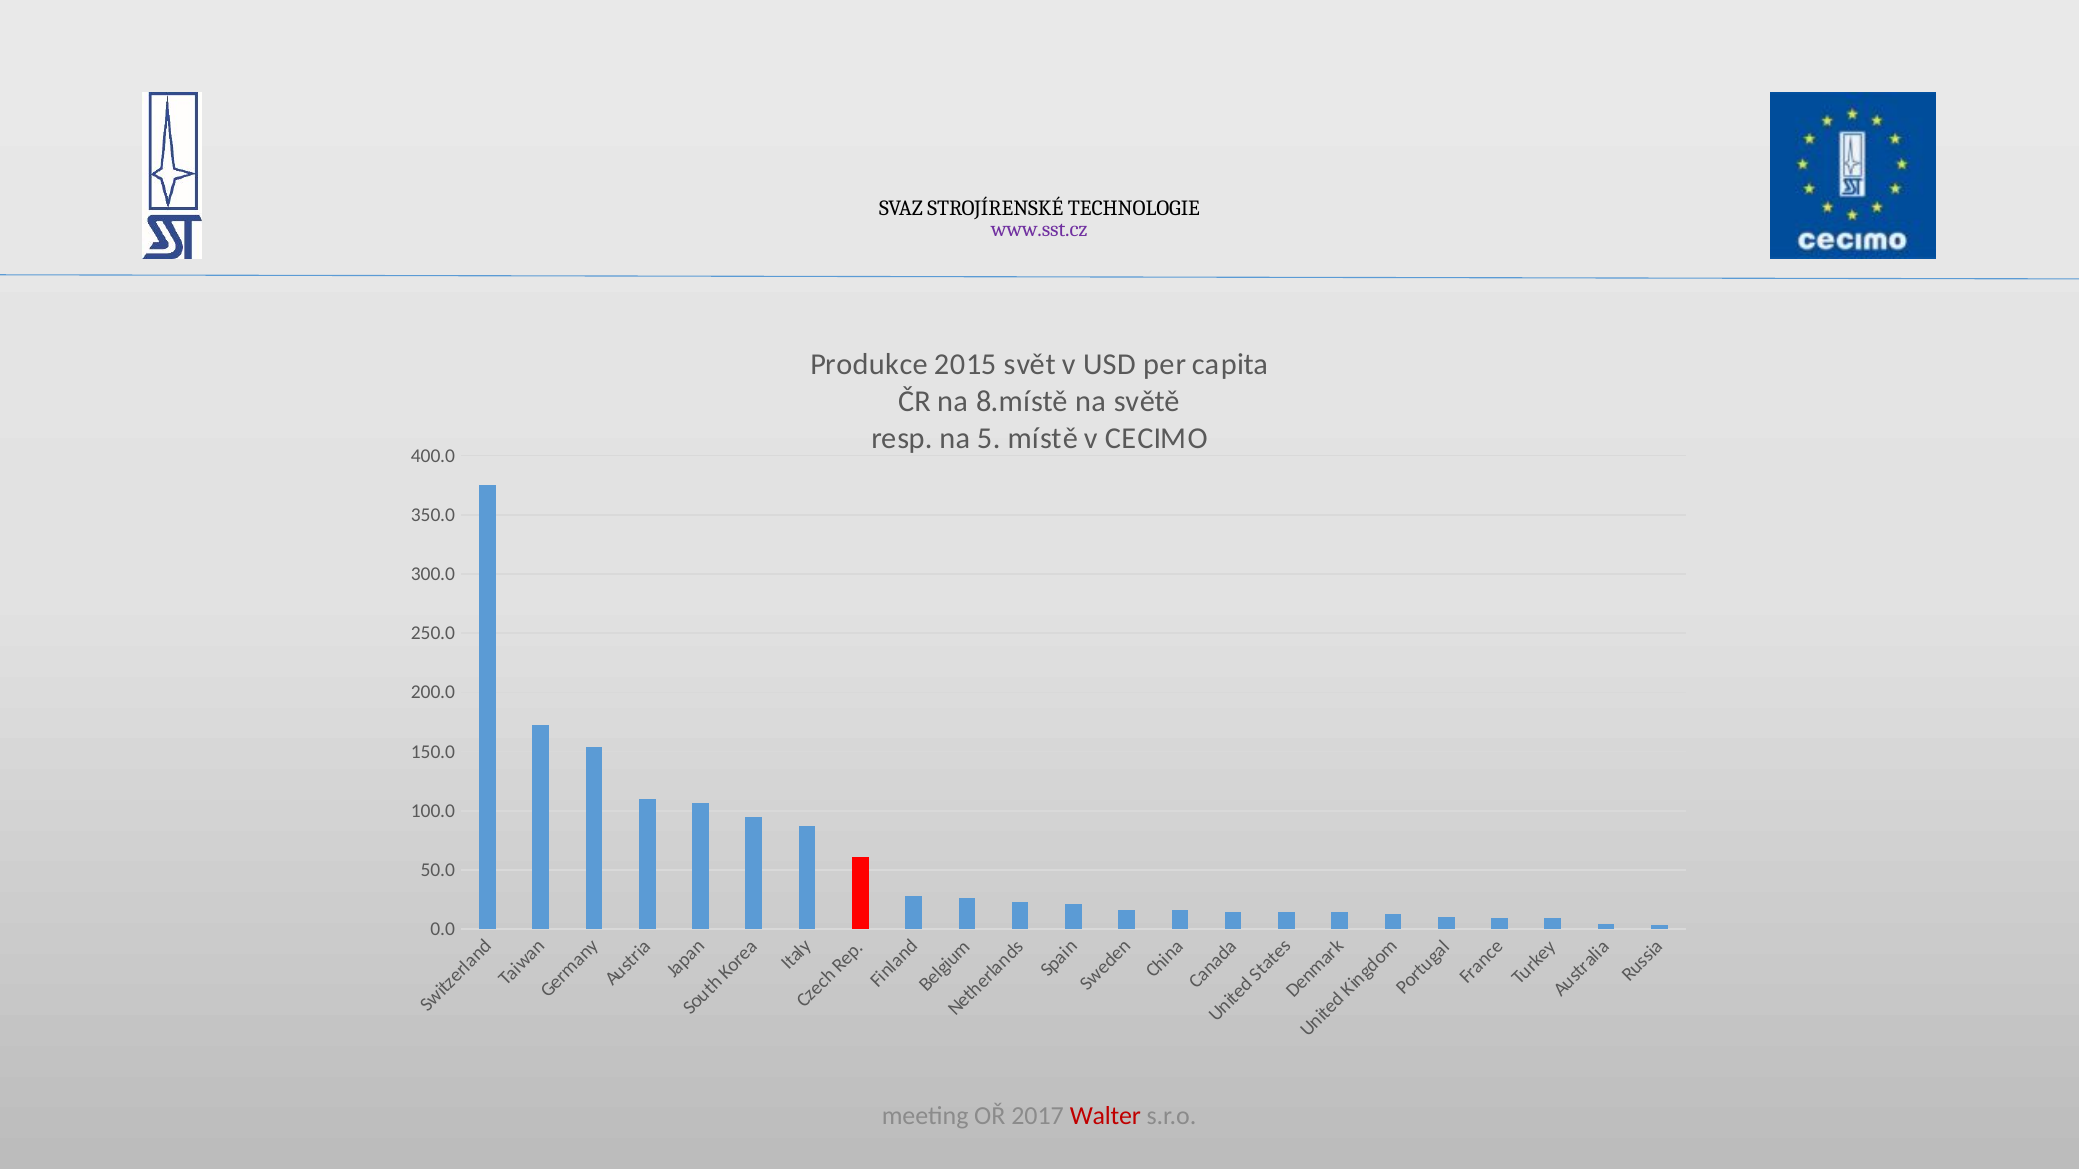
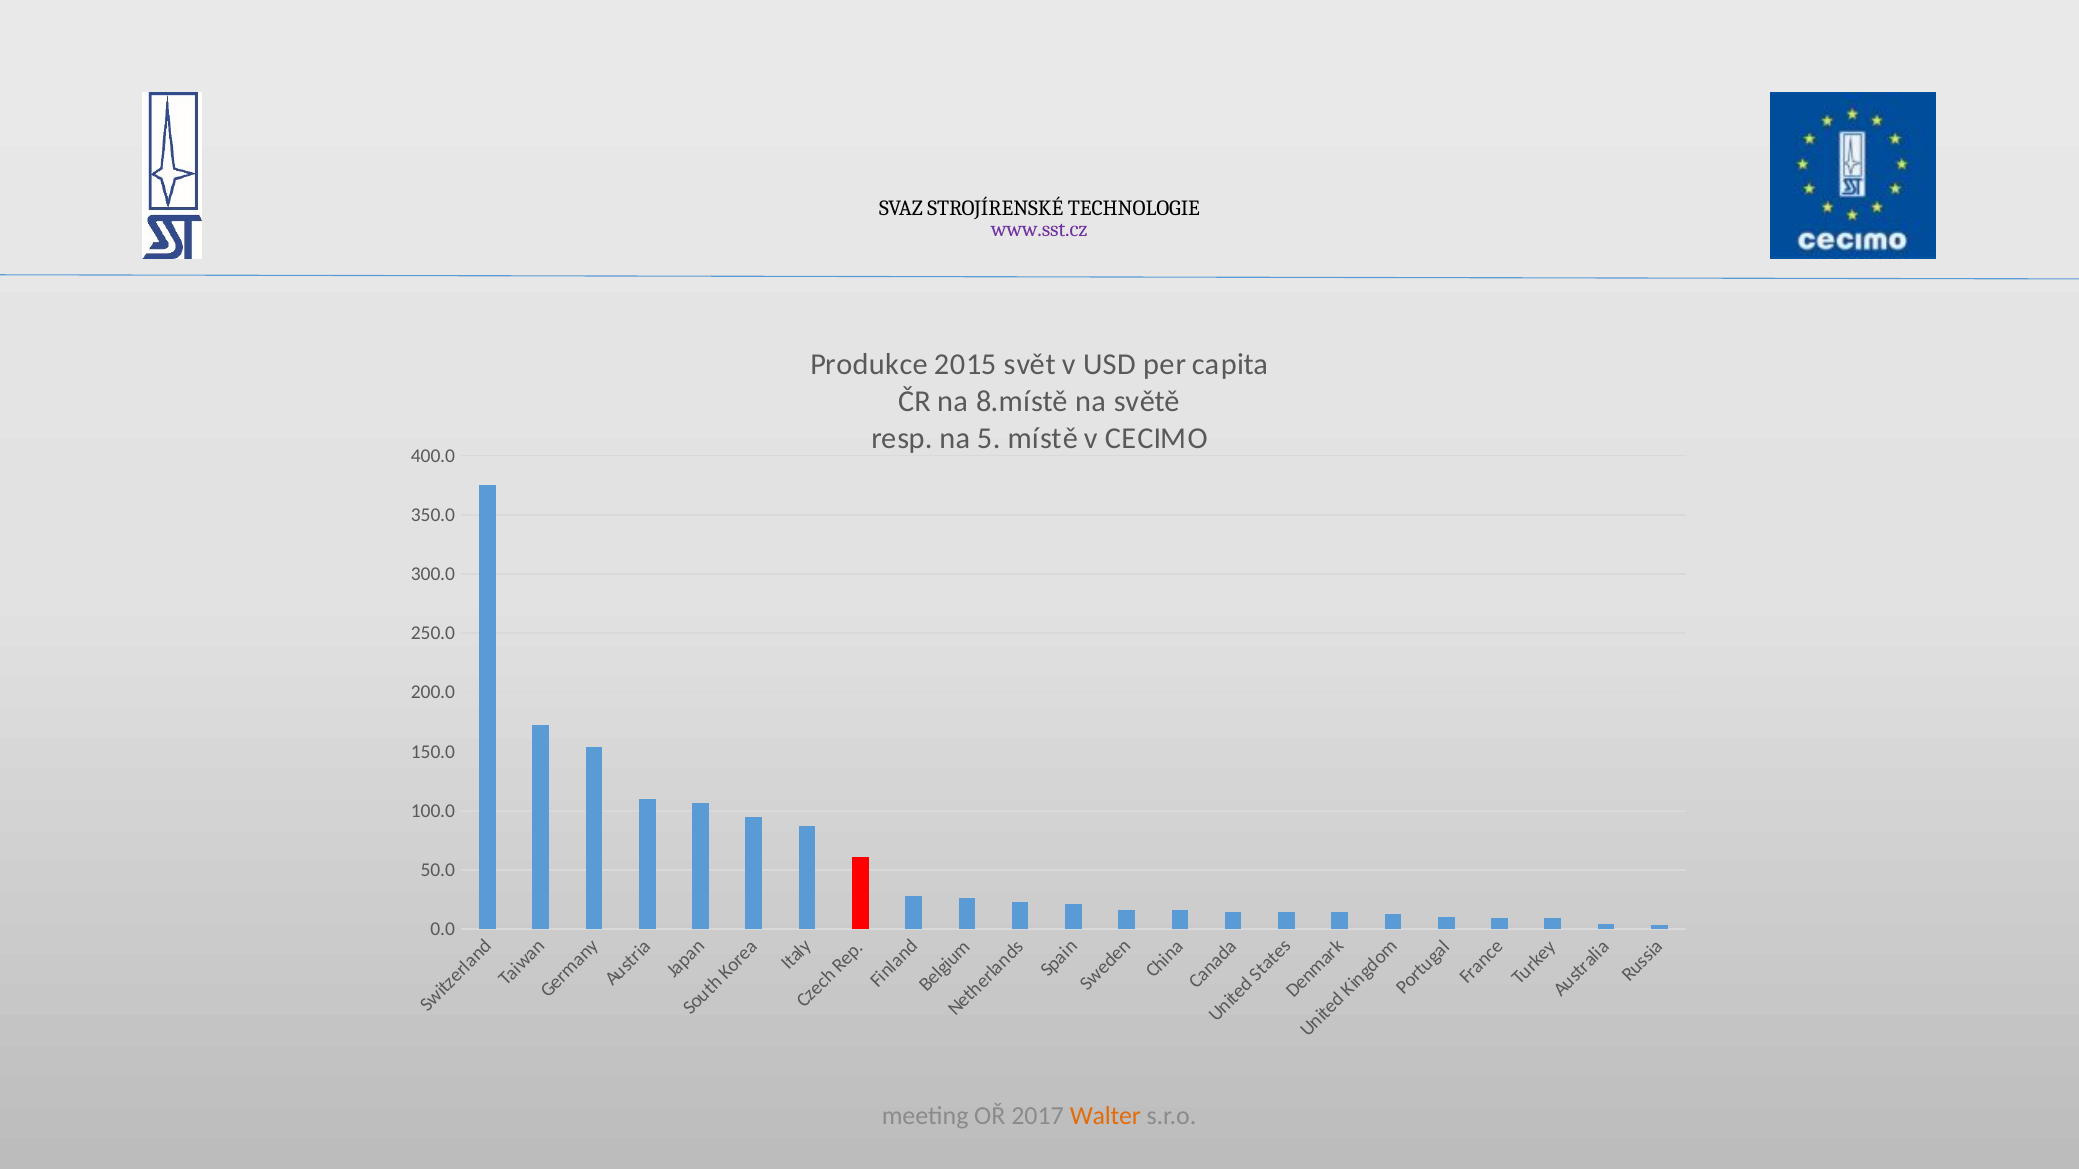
Walter colour: red -> orange
